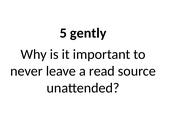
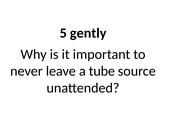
read: read -> tube
